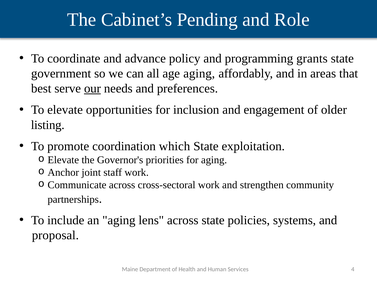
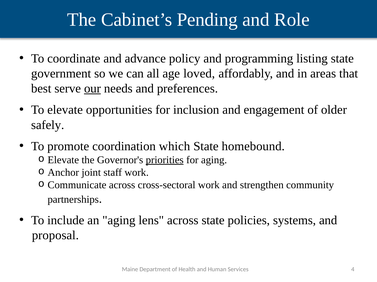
grants: grants -> listing
age aging: aging -> loved
listing: listing -> safely
exploitation: exploitation -> homebound
priorities underline: none -> present
